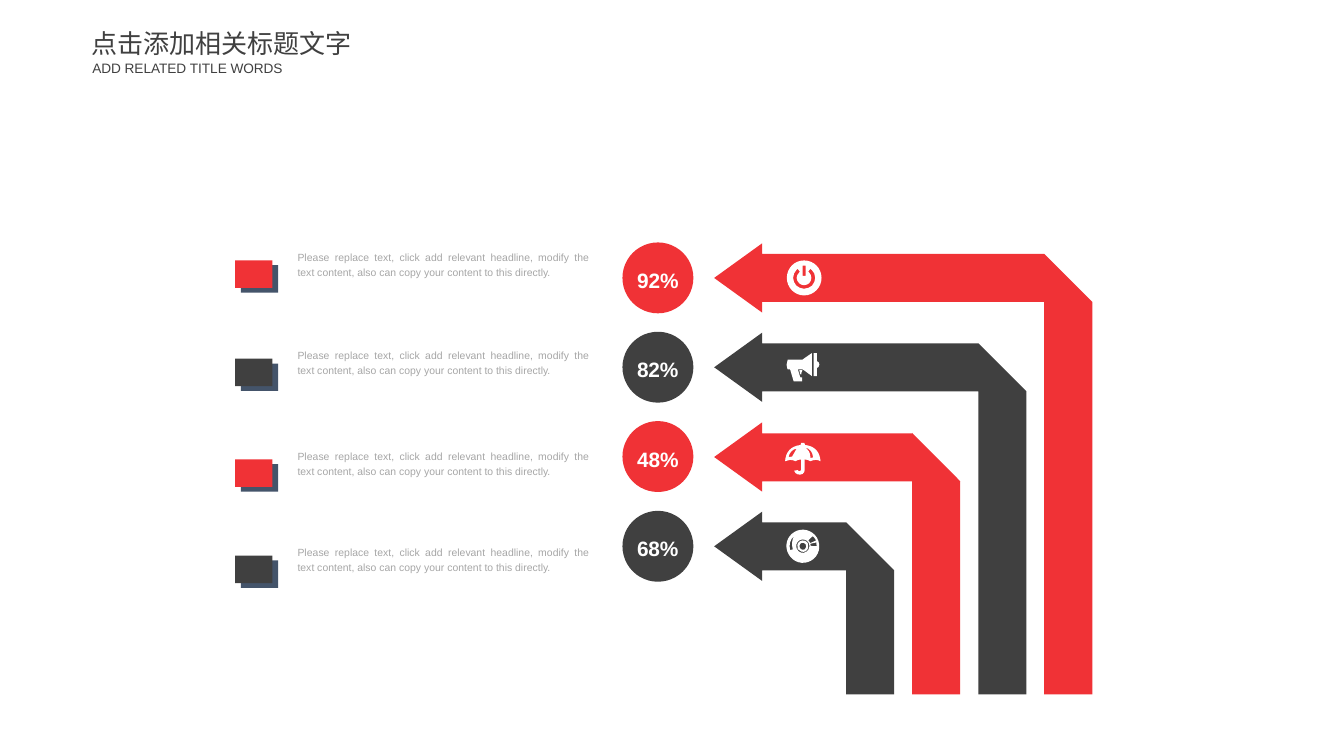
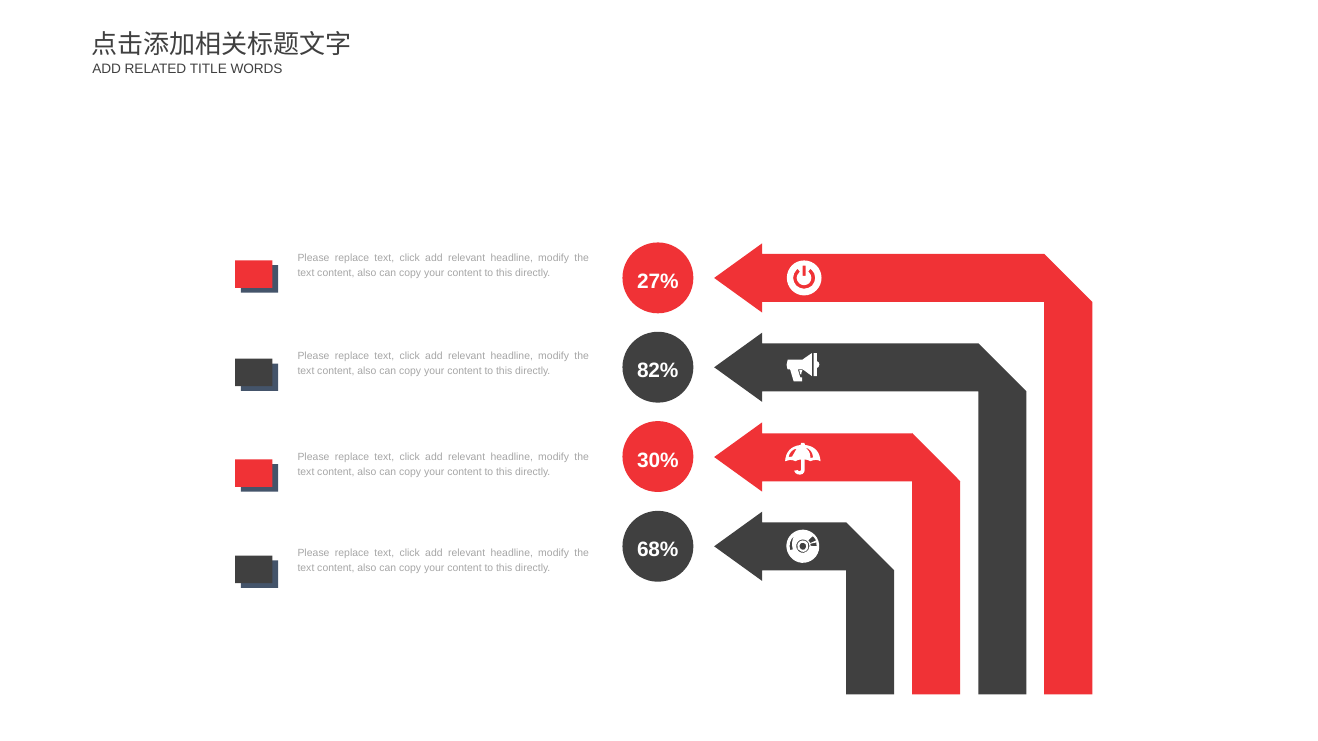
92%: 92% -> 27%
48%: 48% -> 30%
